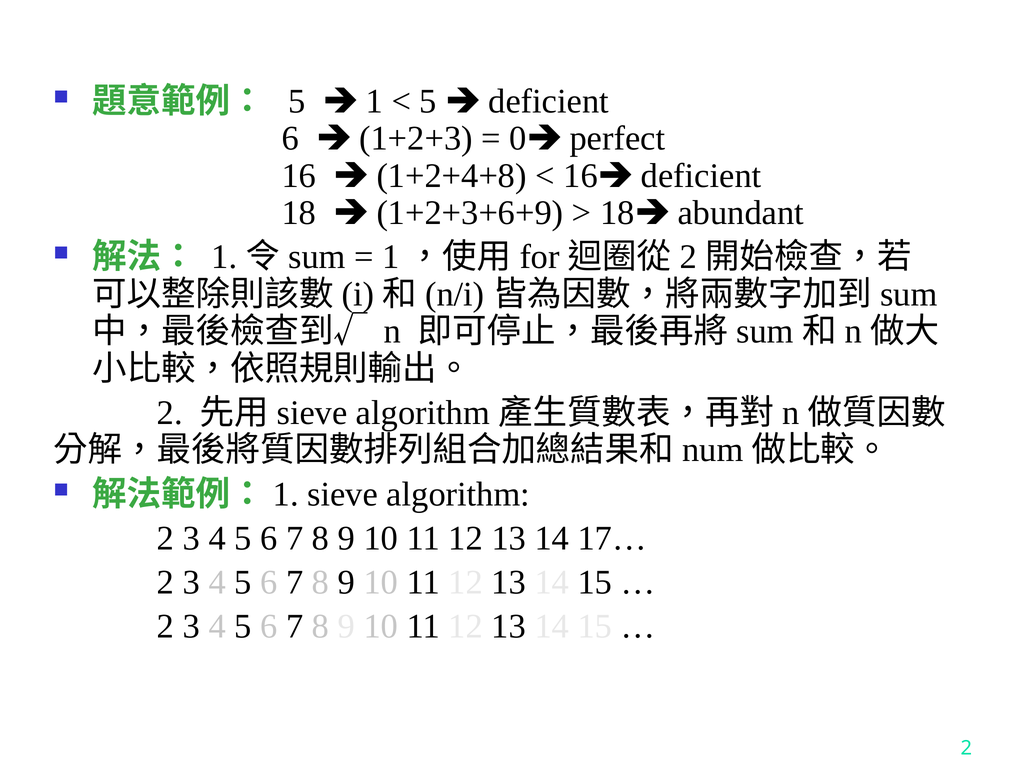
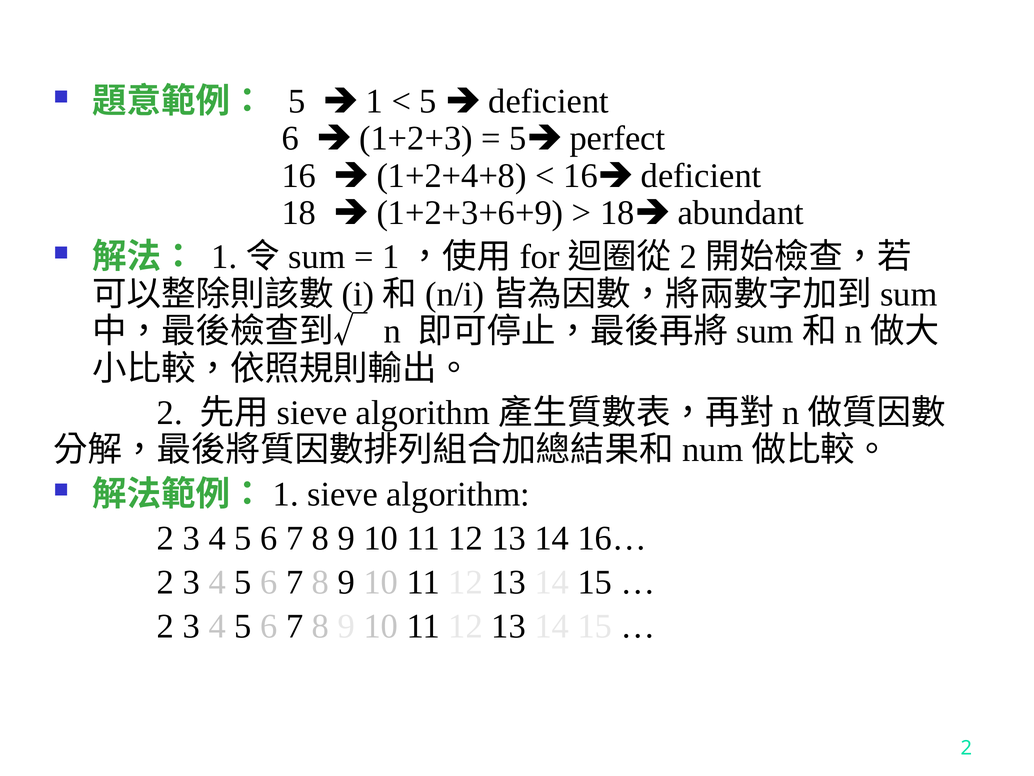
0 at (518, 138): 0 -> 5
17…: 17… -> 16…
